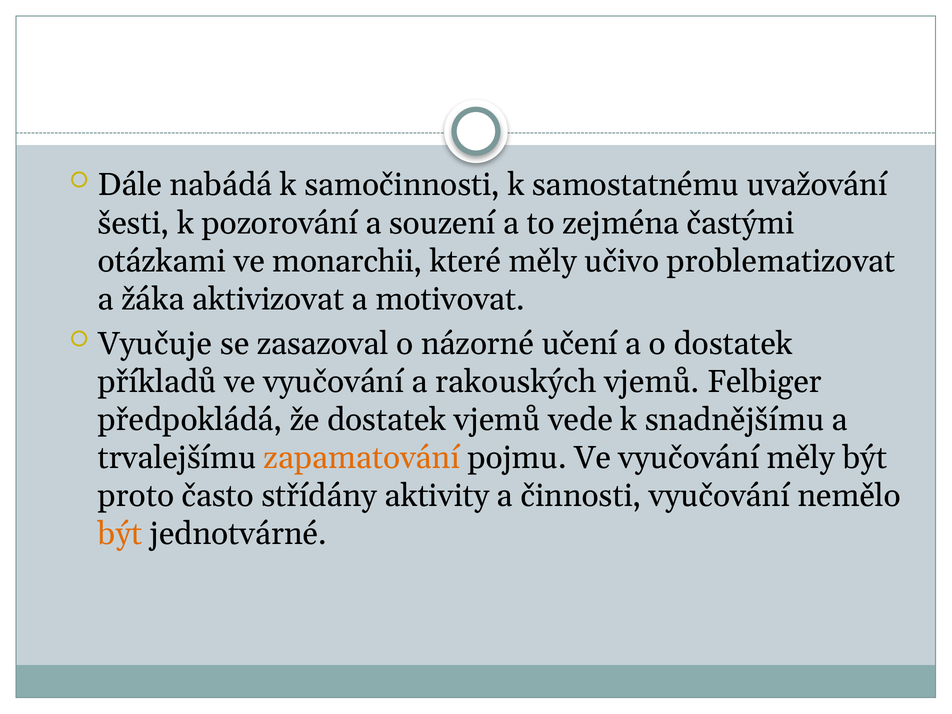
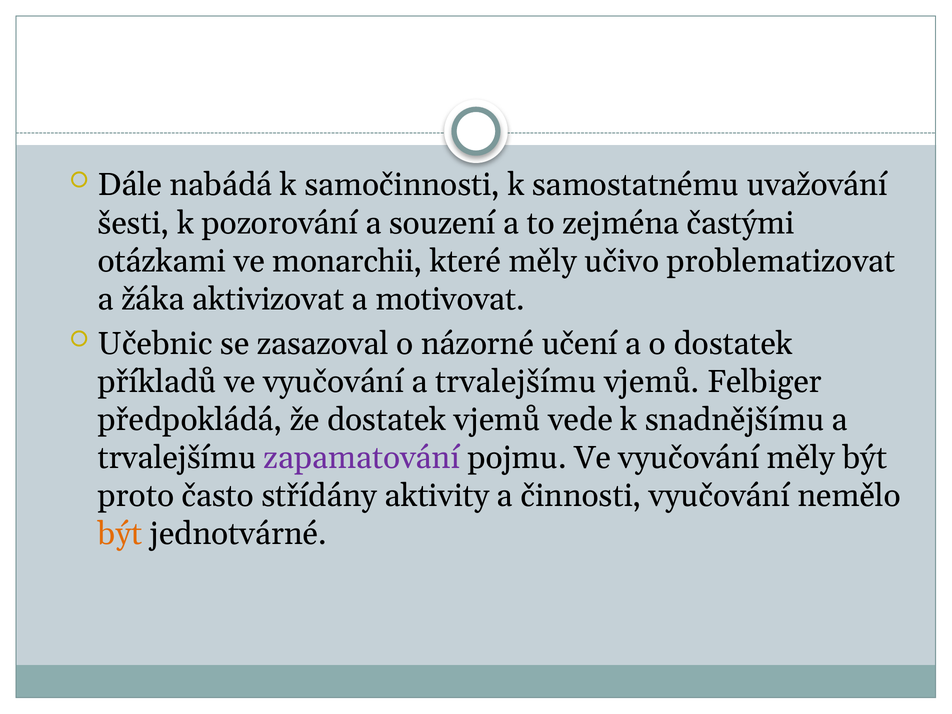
Vyučuje: Vyučuje -> Učebnic
vyučování a rakouských: rakouských -> trvalejšímu
zapamatování colour: orange -> purple
